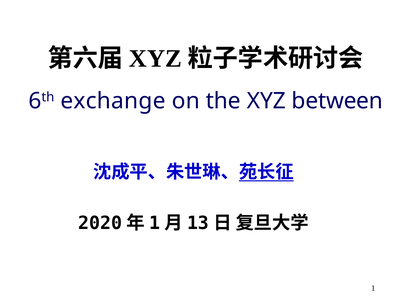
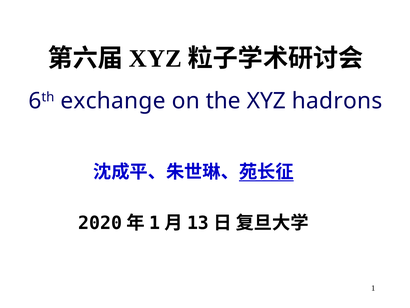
between: between -> hadrons
